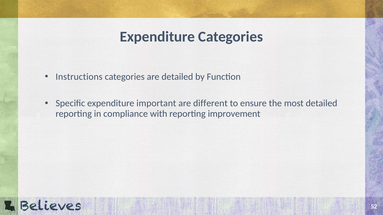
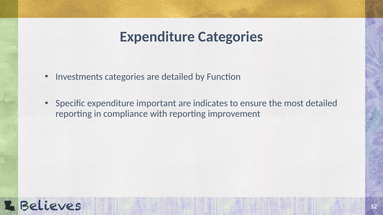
Instructions: Instructions -> Investments
different: different -> indicates
